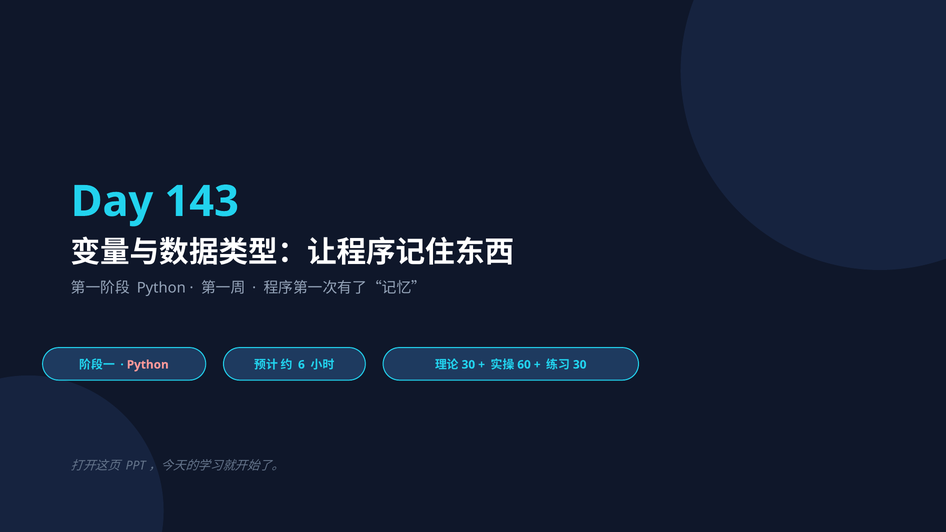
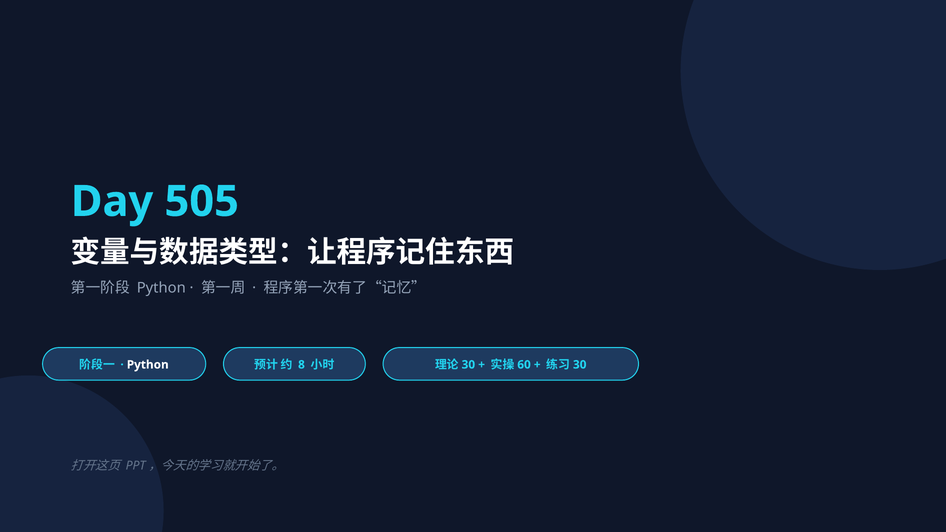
143: 143 -> 505
Python at (148, 365) colour: pink -> white
6: 6 -> 8
